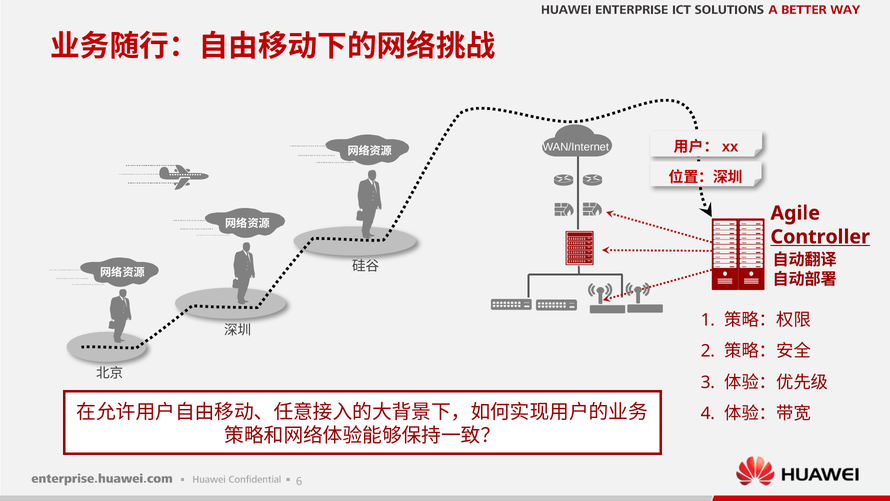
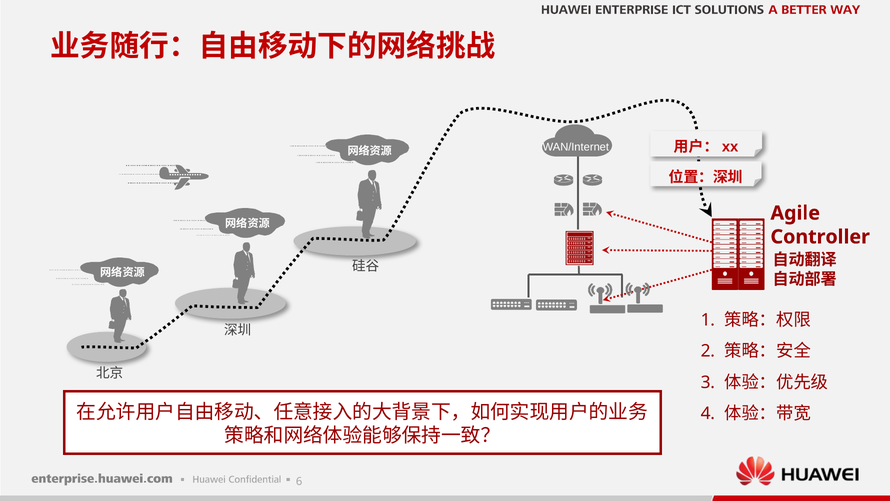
Controller underline: present -> none
